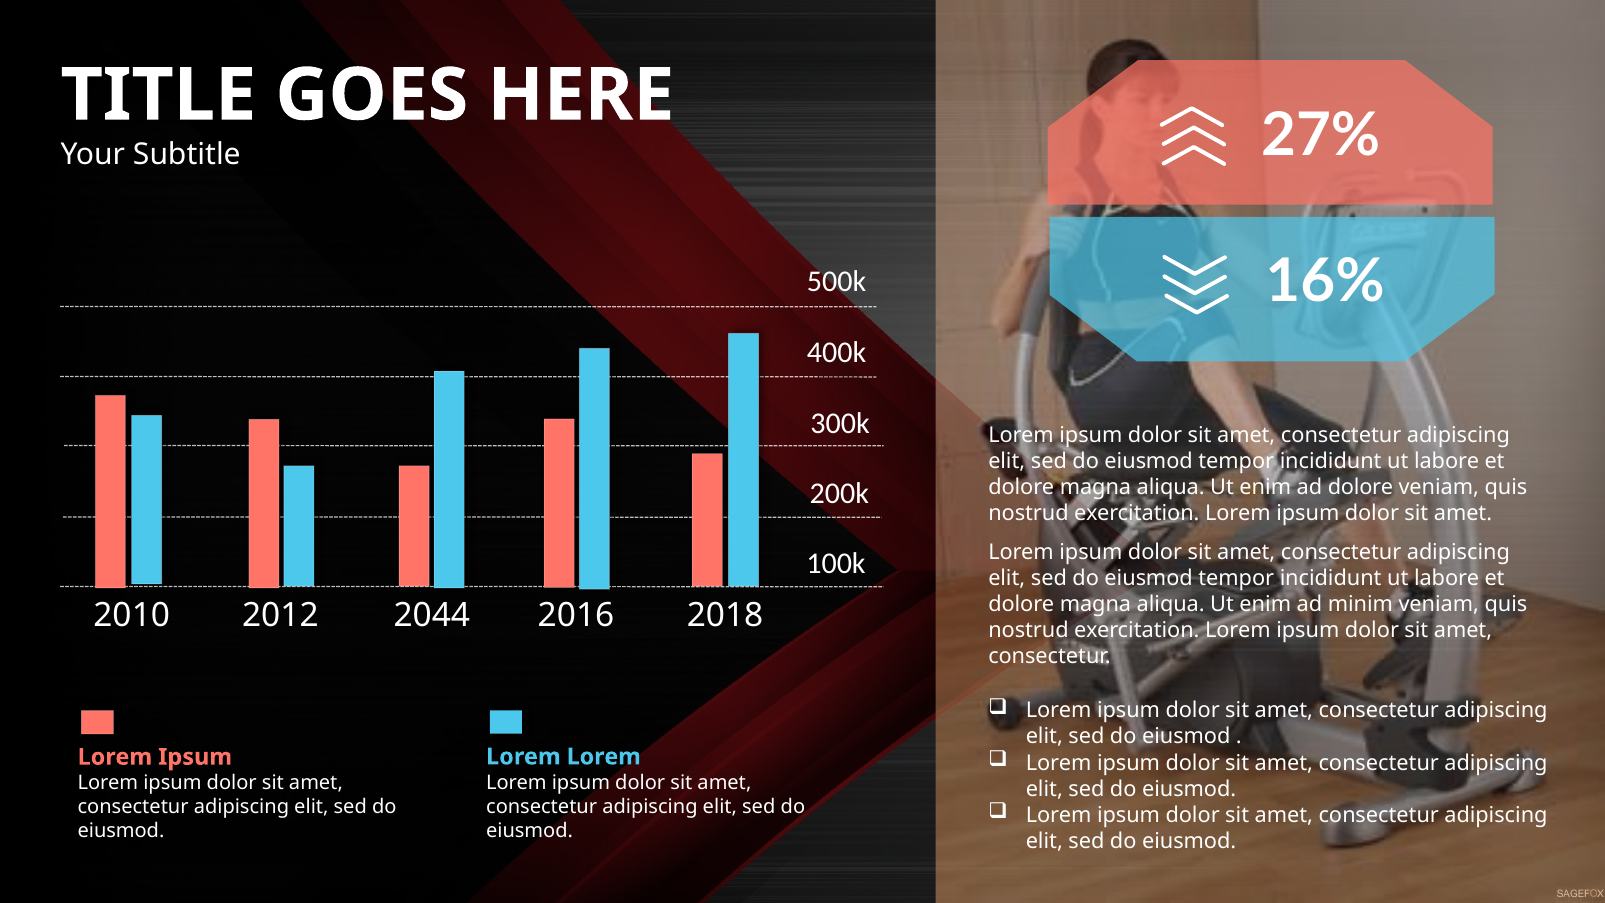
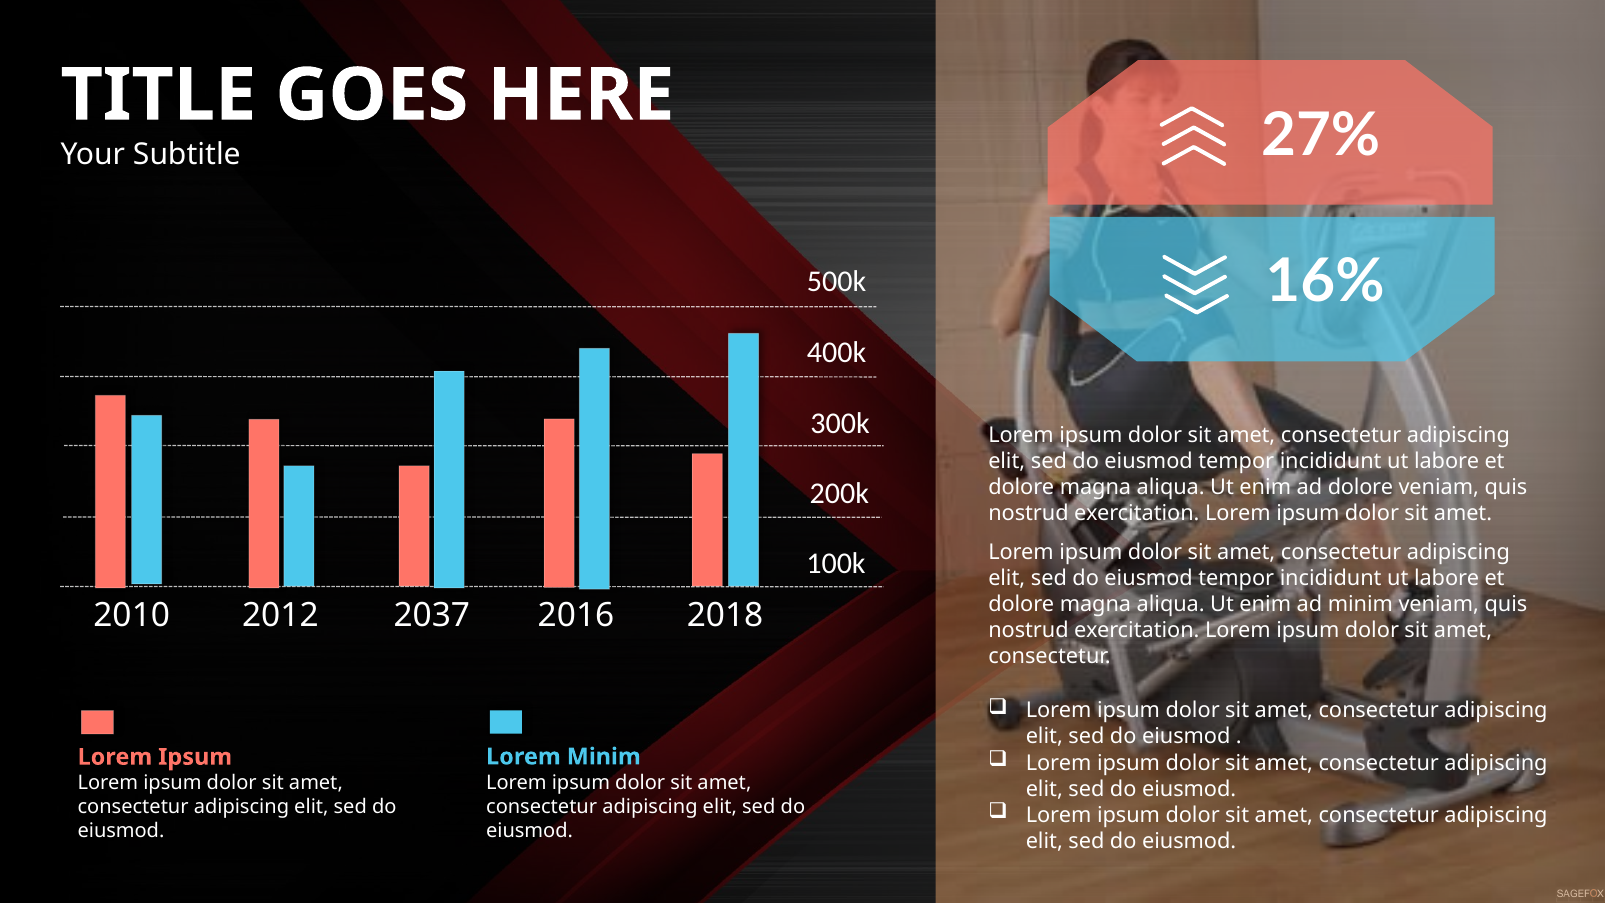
2044: 2044 -> 2037
Lorem at (604, 757): Lorem -> Minim
